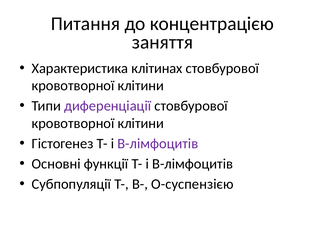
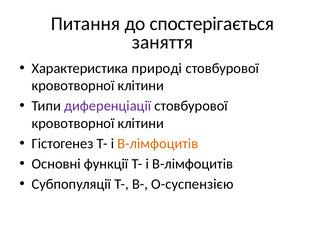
концентрацією: концентрацією -> спостерігається
клітинах: клітинах -> природі
В-лімфоцитів at (158, 143) colour: purple -> orange
